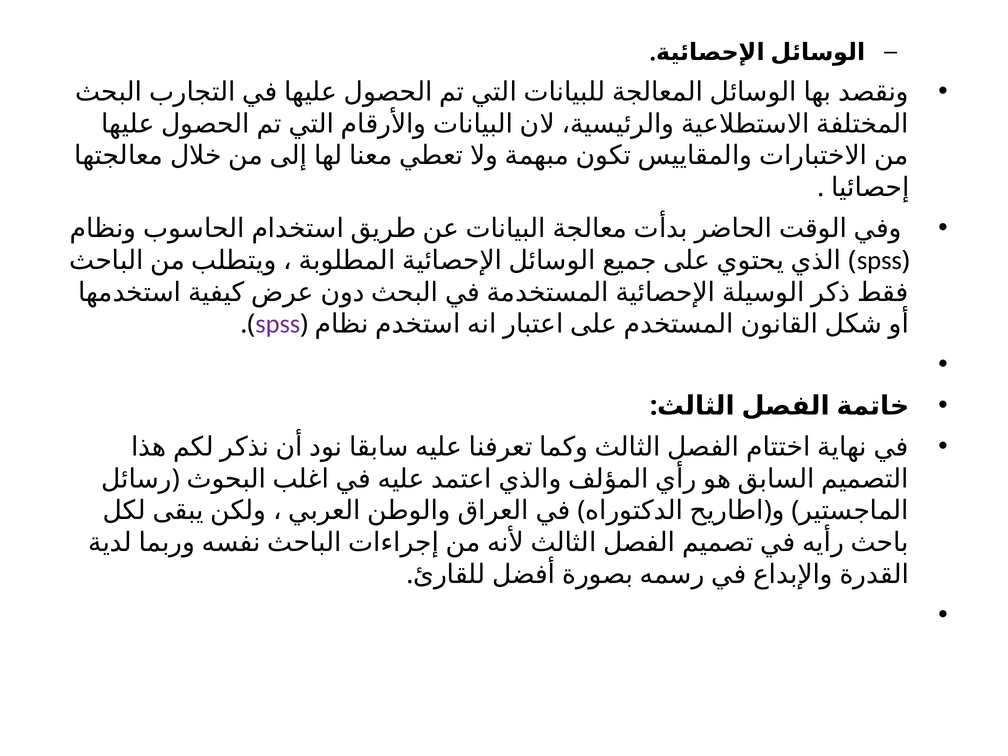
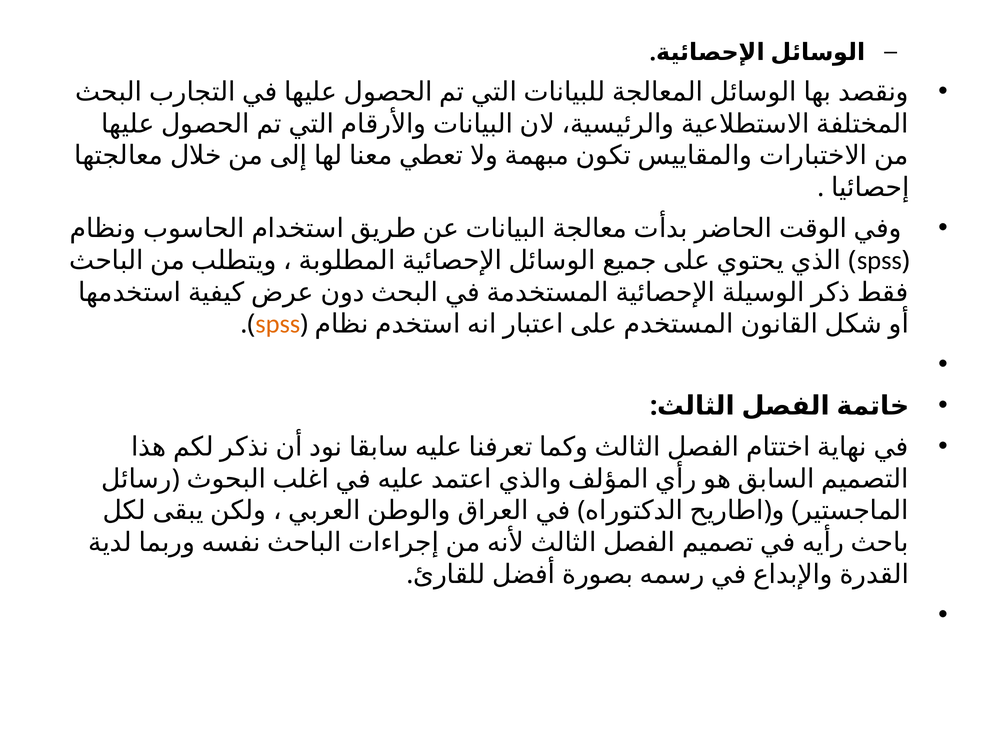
spss at (278, 324) colour: purple -> orange
